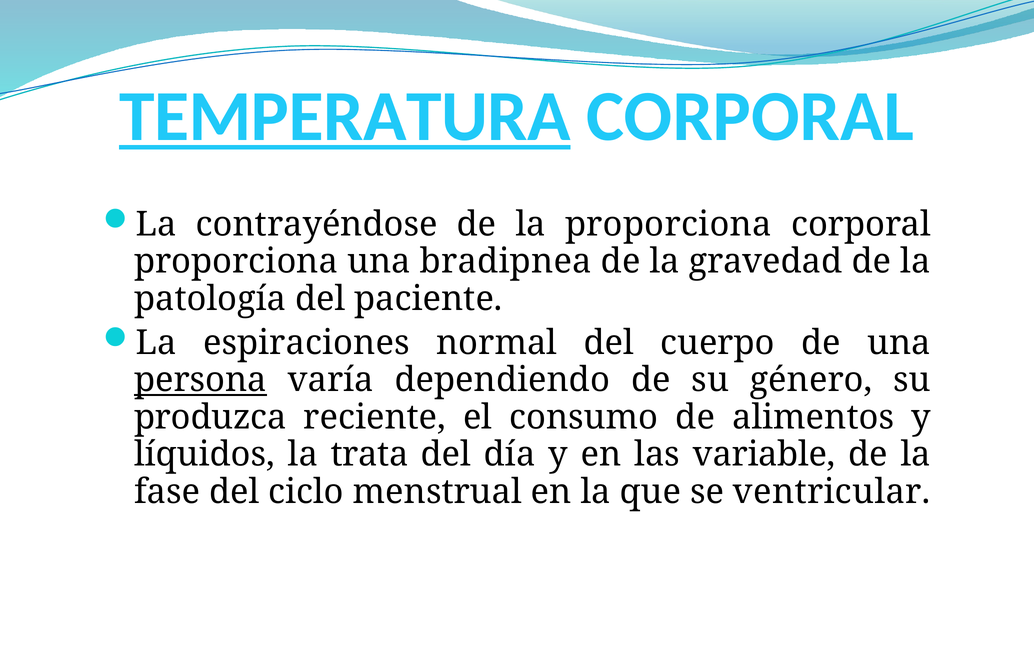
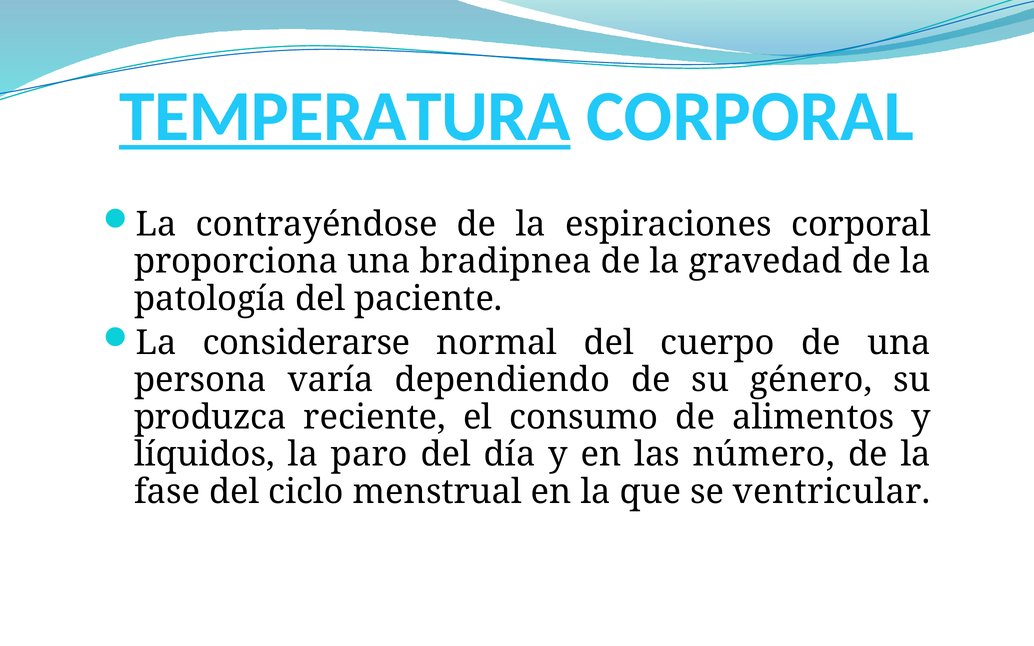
la proporciona: proporciona -> espiraciones
espiraciones: espiraciones -> considerarse
persona underline: present -> none
trata: trata -> paro
variable: variable -> número
